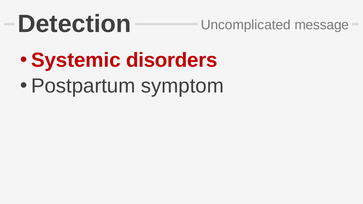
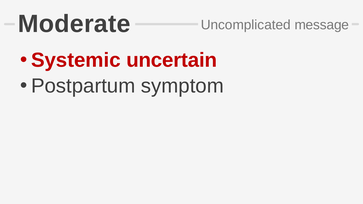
Detection: Detection -> Moderate
disorders: disorders -> uncertain
